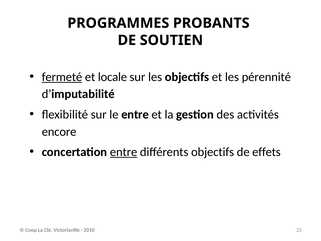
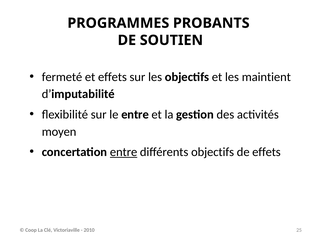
fermeté underline: present -> none
et locale: locale -> effets
pérennité: pérennité -> maintient
encore: encore -> moyen
